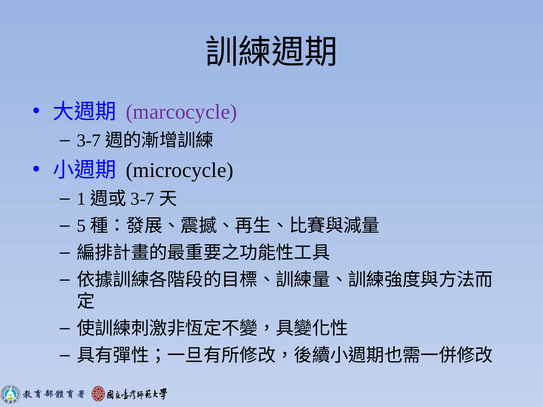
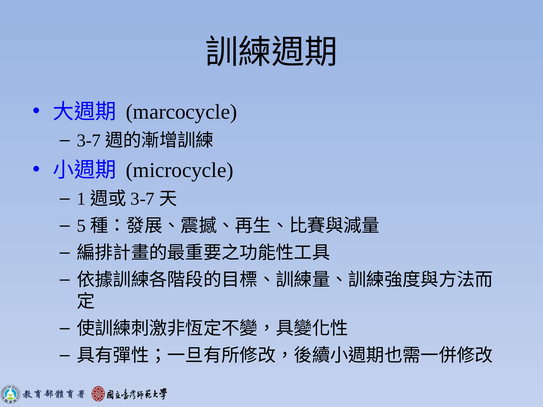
marcocycle colour: purple -> black
